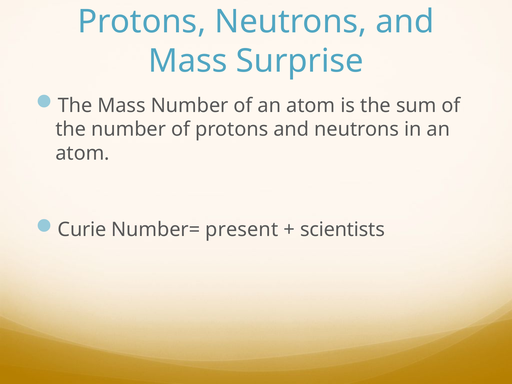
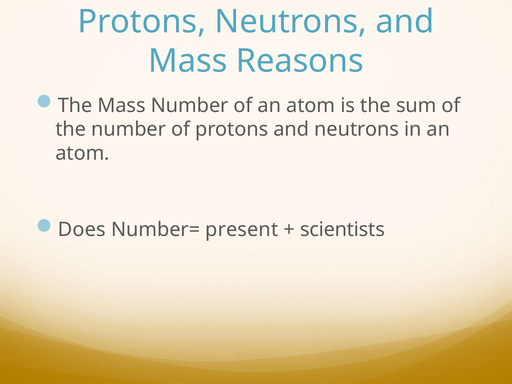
Surprise: Surprise -> Reasons
Curie: Curie -> Does
